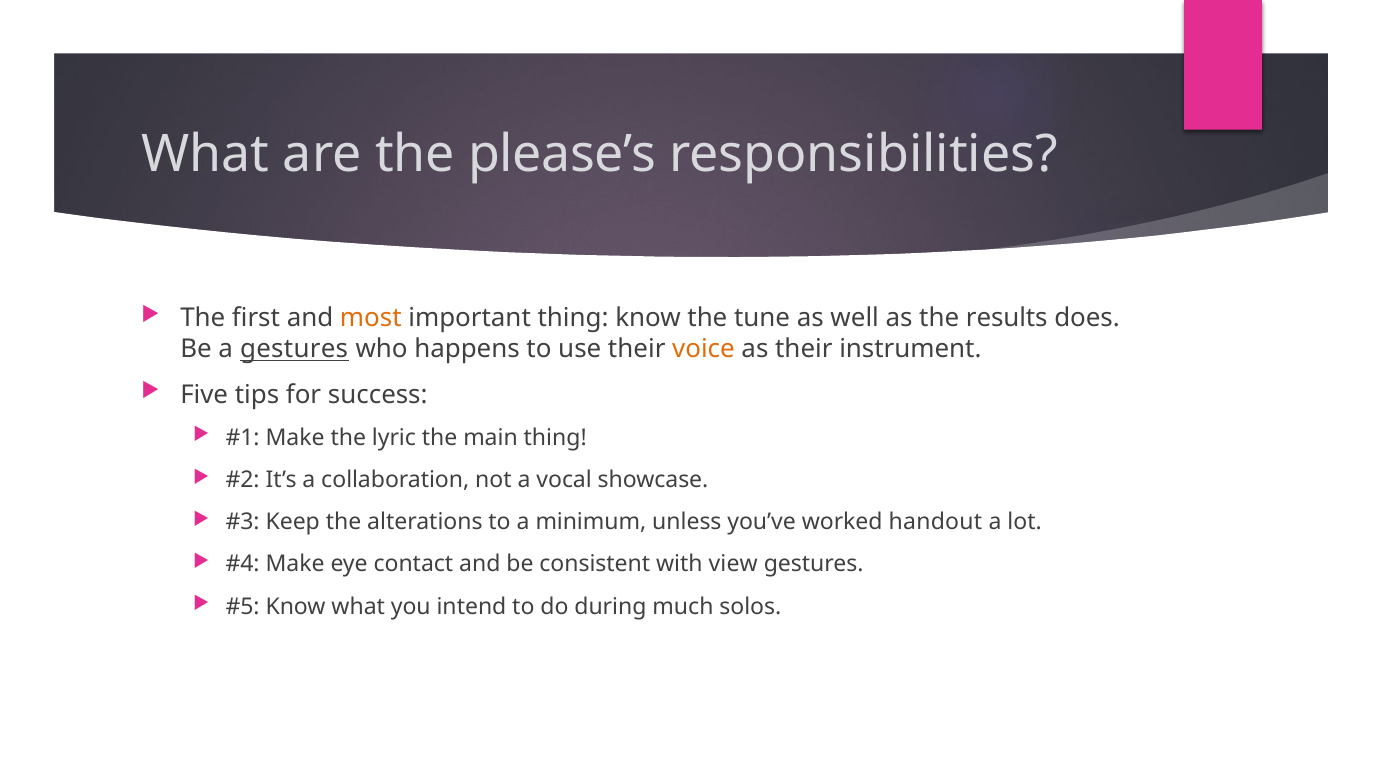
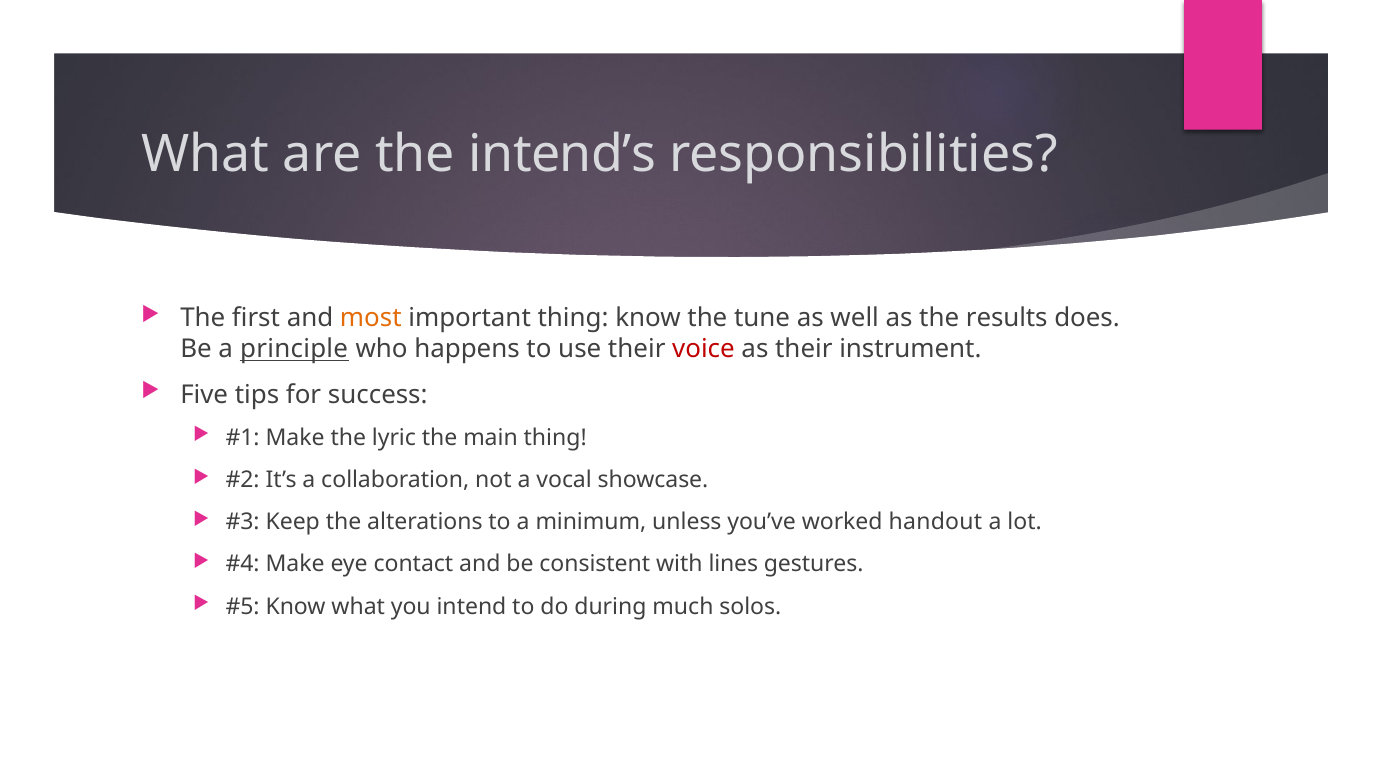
please’s: please’s -> intend’s
a gestures: gestures -> principle
voice colour: orange -> red
view: view -> lines
